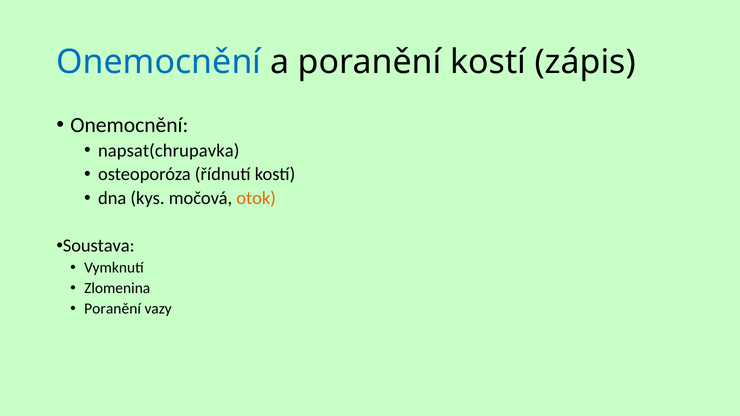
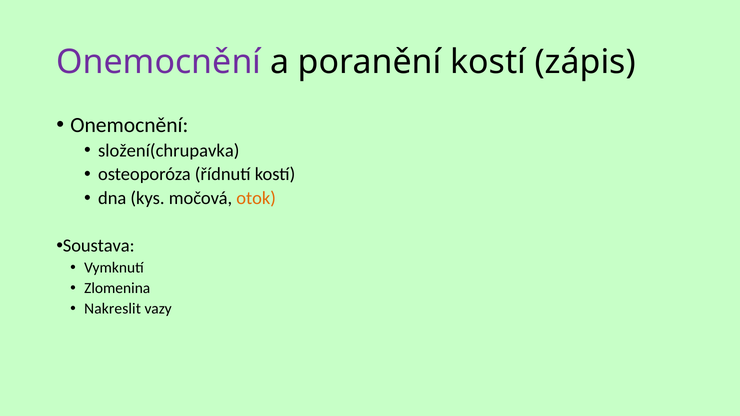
Onemocnění at (159, 62) colour: blue -> purple
napsat(chrupavka: napsat(chrupavka -> složení(chrupavka
Poranění at (113, 309): Poranění -> Nakreslit
